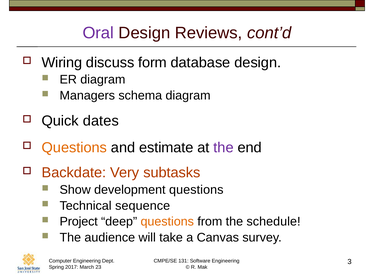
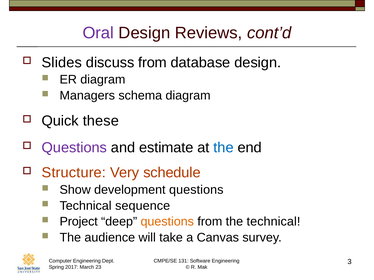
Wiring: Wiring -> Slides
discuss form: form -> from
dates: dates -> these
Questions at (74, 148) colour: orange -> purple
the at (224, 148) colour: purple -> blue
Backdate: Backdate -> Structure
subtasks: subtasks -> schedule
the schedule: schedule -> technical
